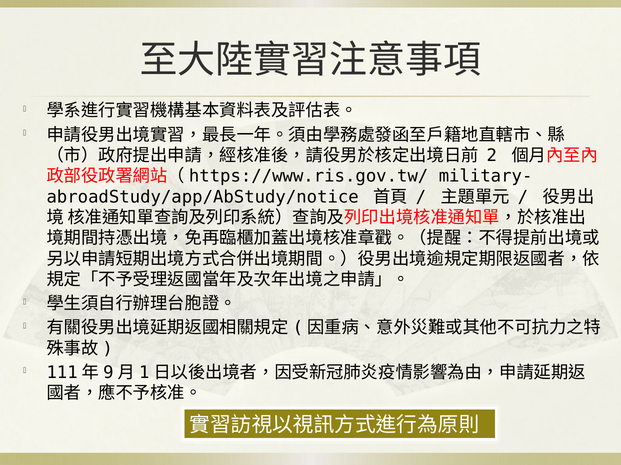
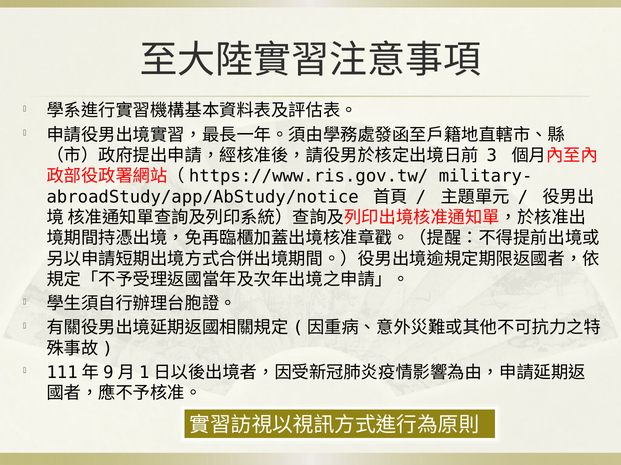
2: 2 -> 3
